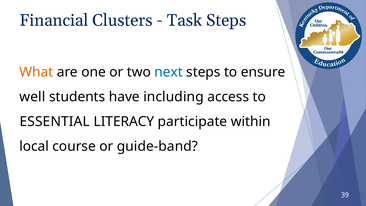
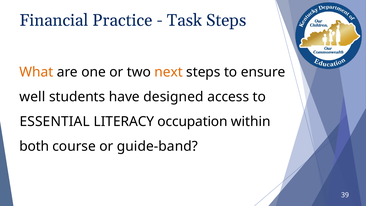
Clusters: Clusters -> Practice
next colour: blue -> orange
including: including -> designed
participate: participate -> occupation
local: local -> both
